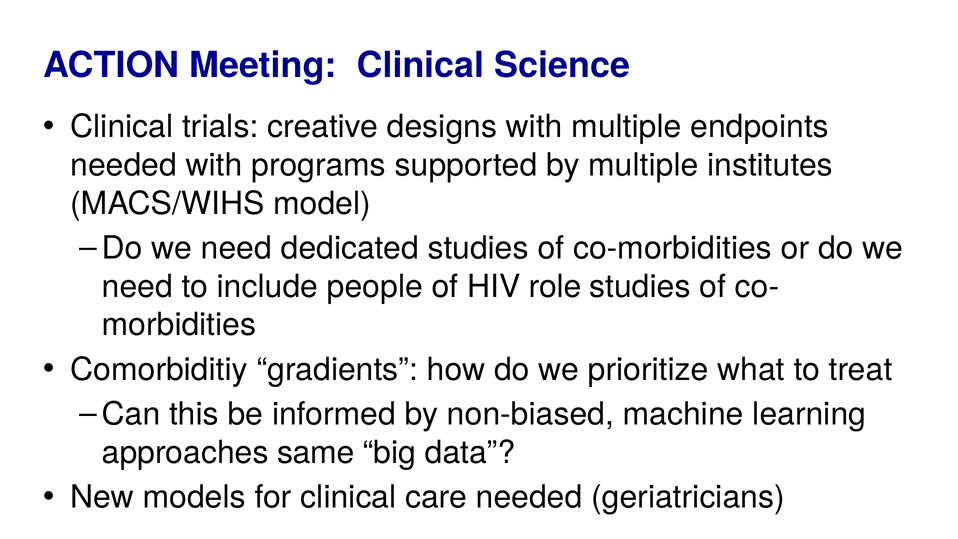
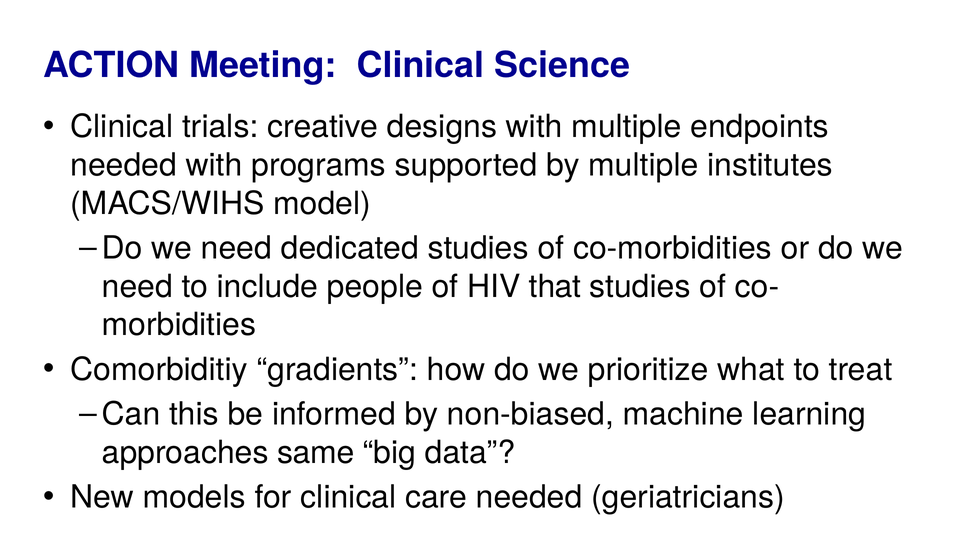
role: role -> that
